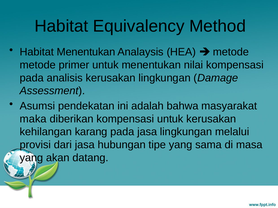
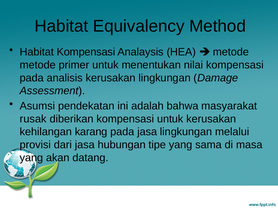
Habitat Menentukan: Menentukan -> Kompensasi
maka: maka -> rusak
